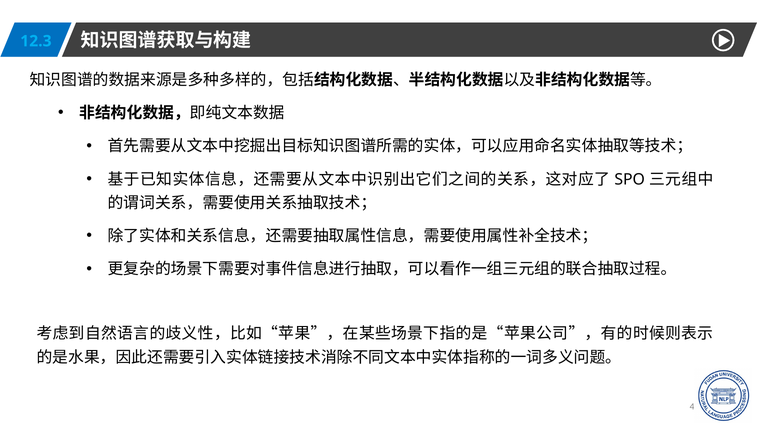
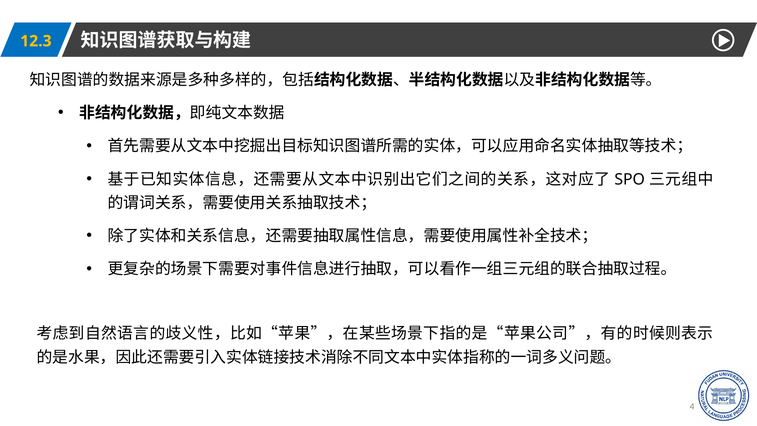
12.3 colour: light blue -> yellow
